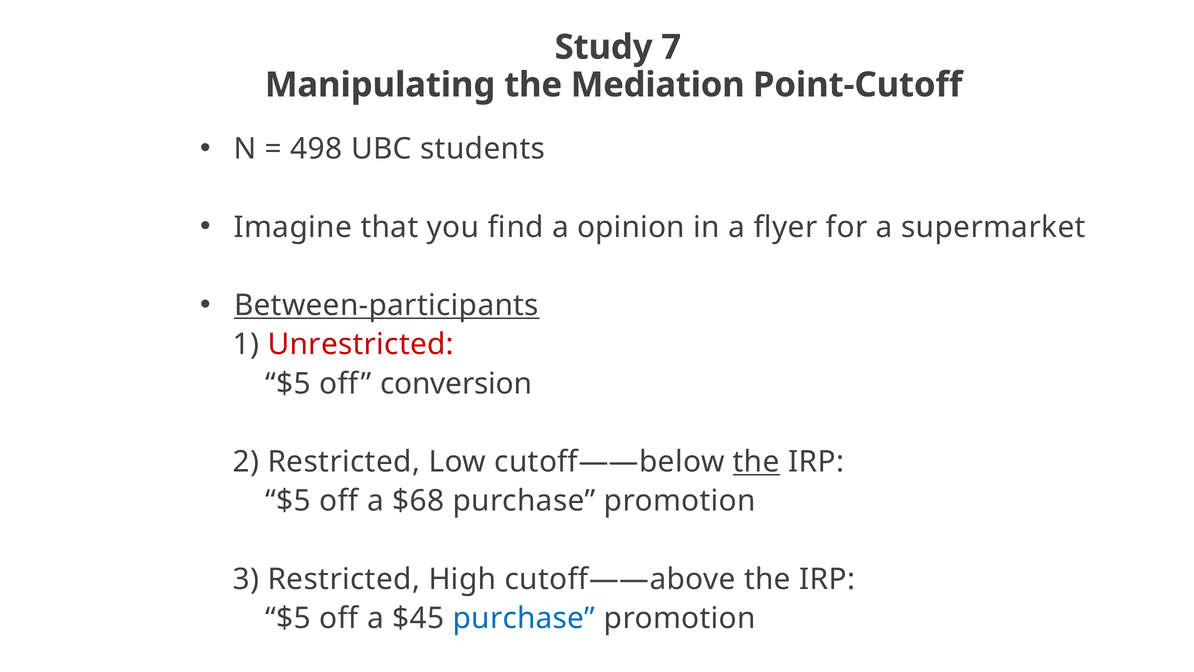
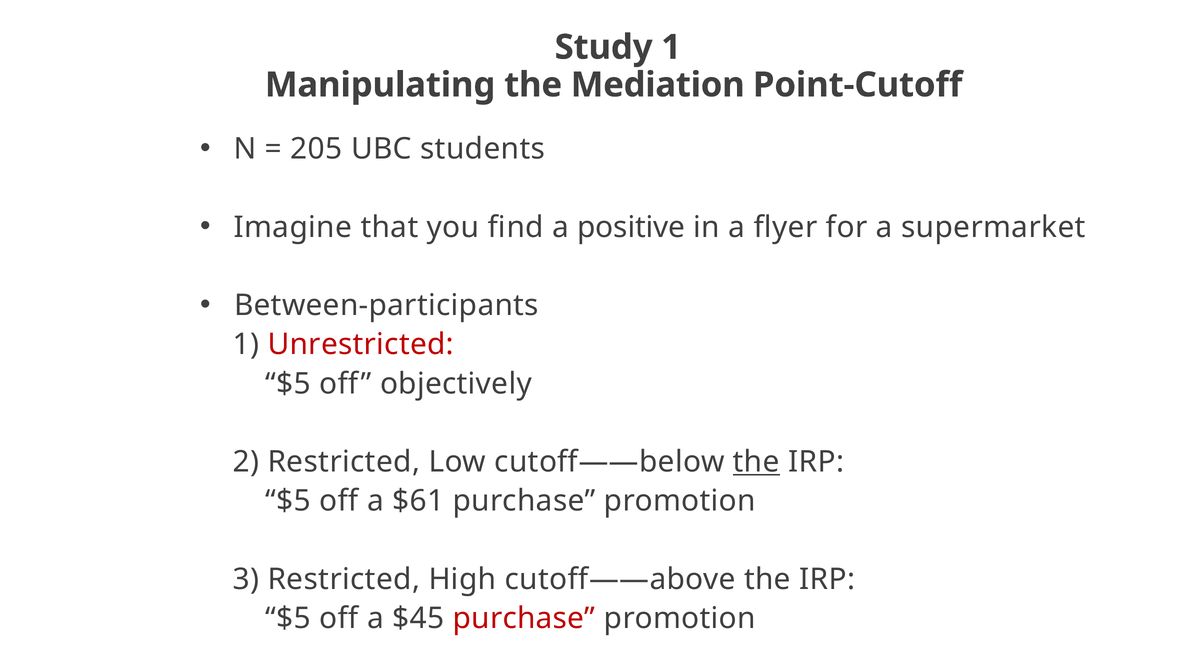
Study 7: 7 -> 1
498: 498 -> 205
opinion: opinion -> positive
Between-participants underline: present -> none
conversion: conversion -> objectively
$68: $68 -> $61
purchase at (524, 618) colour: blue -> red
